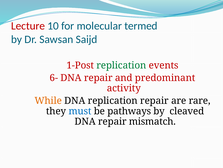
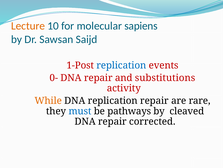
Lecture colour: red -> orange
termed: termed -> sapiens
replication at (121, 65) colour: green -> blue
6-: 6- -> 0-
predominant: predominant -> substitutions
mismatch: mismatch -> corrected
